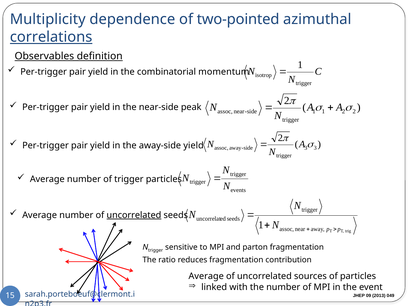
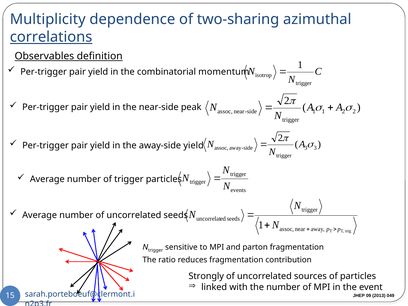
two-pointed: two-pointed -> two-sharing
uncorrelated at (134, 215) underline: present -> none
Average at (206, 276): Average -> Strongly
